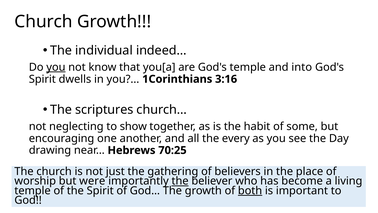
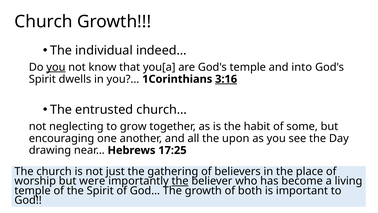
3:16 underline: none -> present
scriptures: scriptures -> entrusted
show: show -> grow
every: every -> upon
70:25: 70:25 -> 17:25
both underline: present -> none
